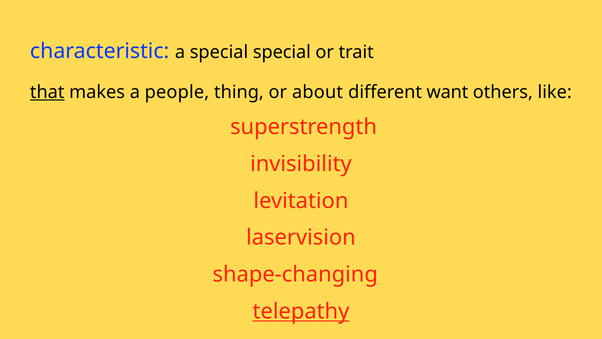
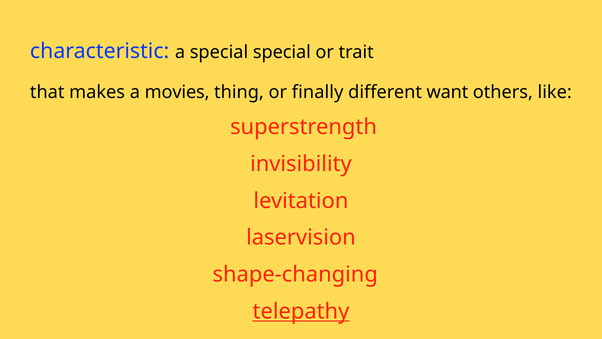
that underline: present -> none
people: people -> movies
about: about -> finally
